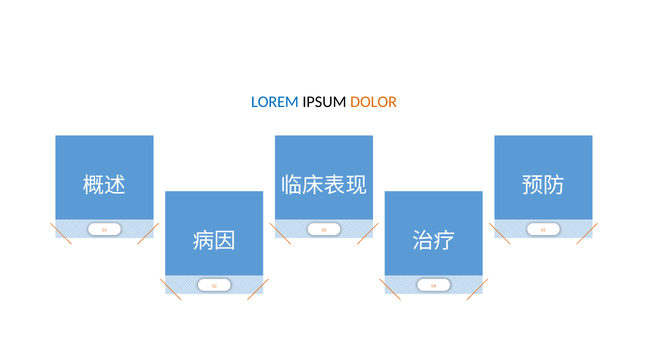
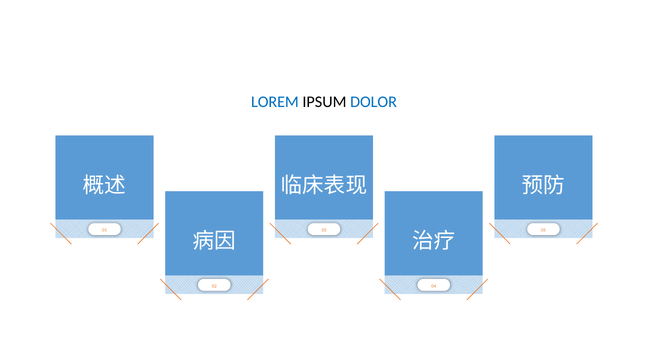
DOLOR colour: orange -> blue
